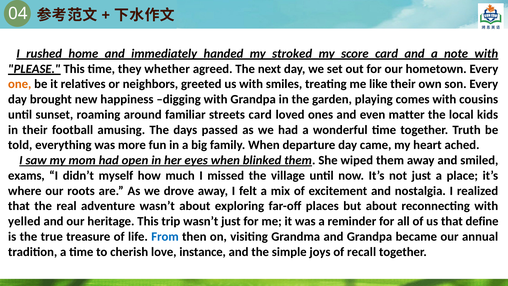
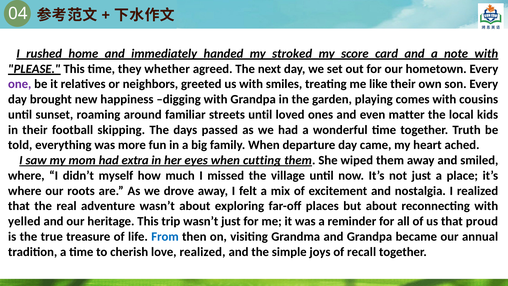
one colour: orange -> purple
streets card: card -> until
amusing: amusing -> skipping
open: open -> extra
blinked: blinked -> cutting
exams at (26, 175): exams -> where
define: define -> proud
love instance: instance -> realized
